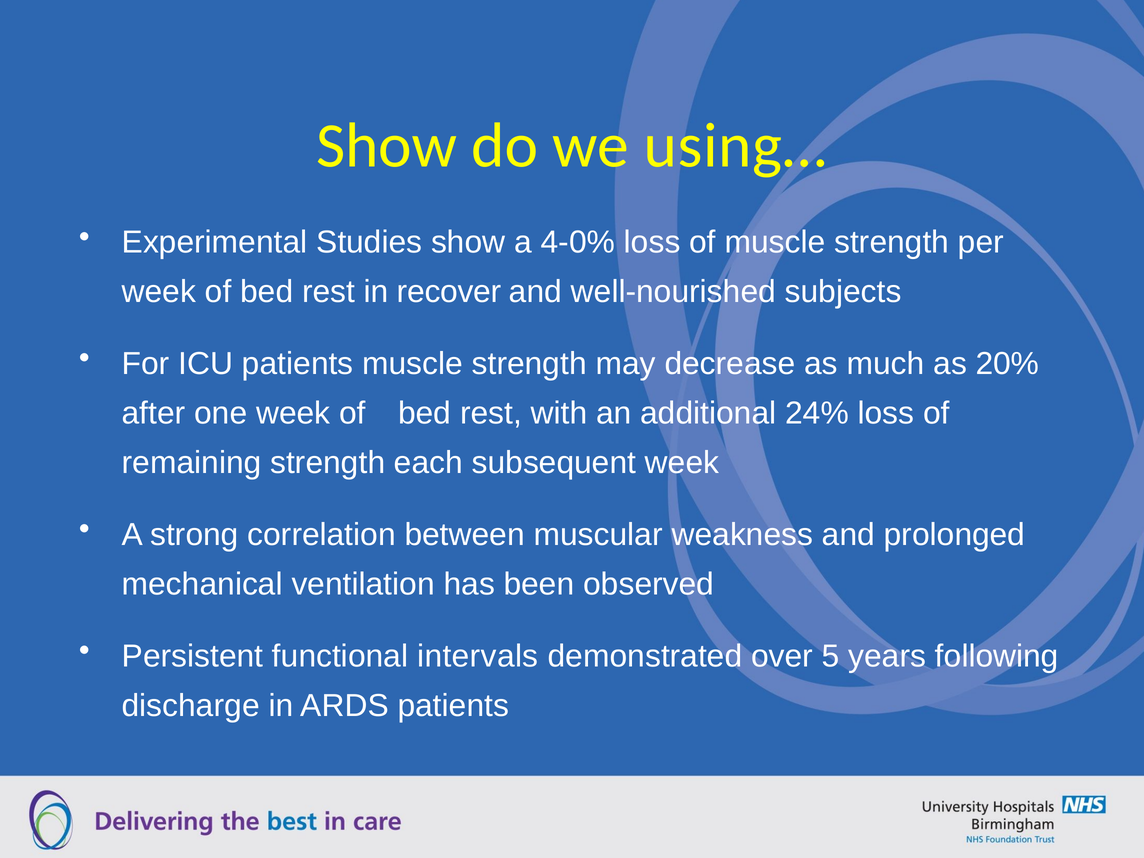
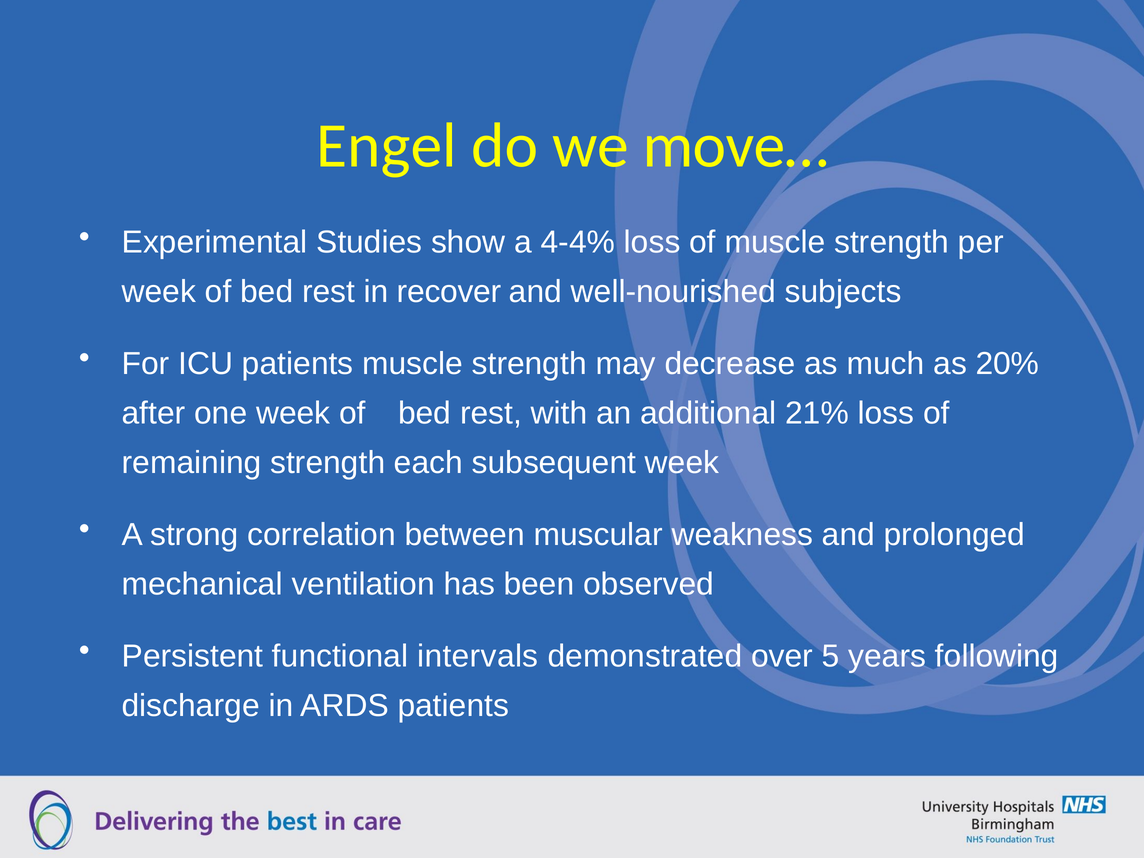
Show at (387, 146): Show -> Engel
using…: using… -> move…
4-0%: 4-0% -> 4-4%
24%: 24% -> 21%
